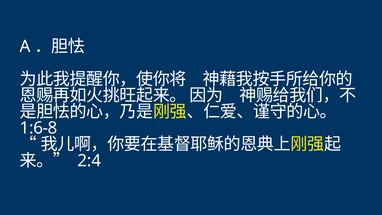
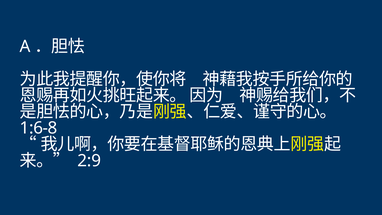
2:4: 2:4 -> 2:9
